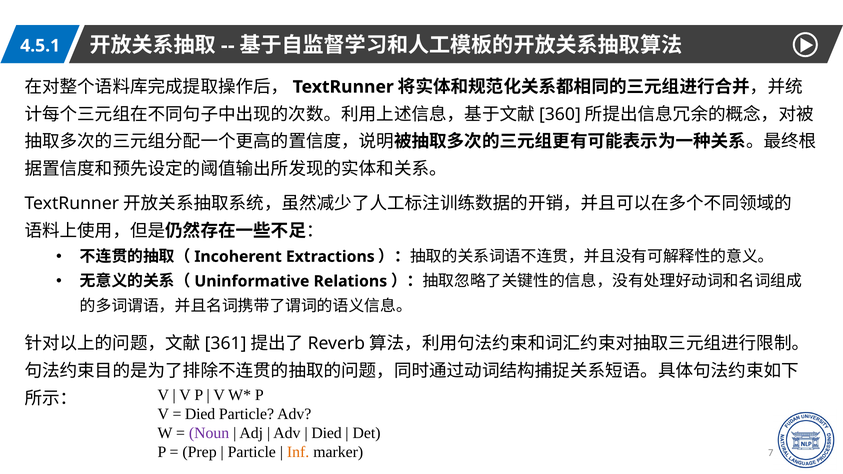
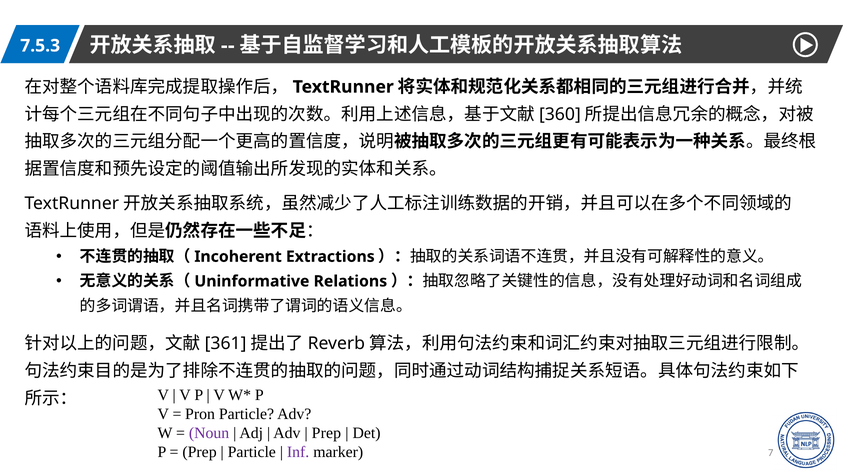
4.5.1: 4.5.1 -> 7.5.3
Died at (200, 414): Died -> Pron
Died at (327, 433): Died -> Prep
Inf colour: orange -> purple
